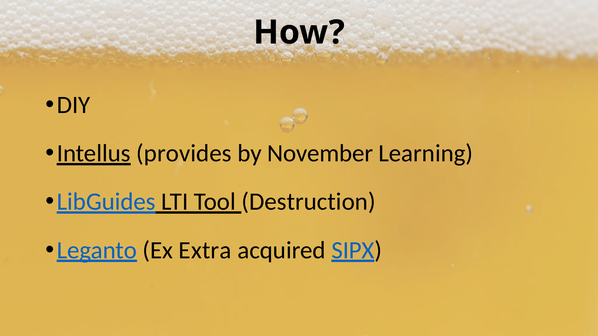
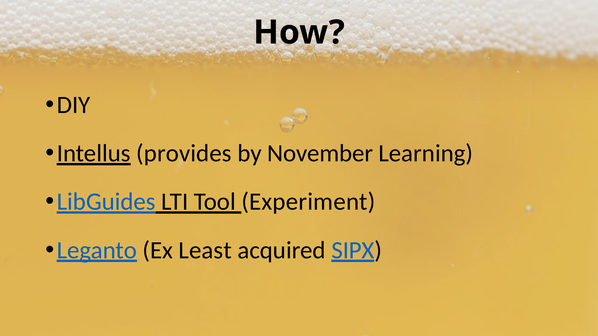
Destruction: Destruction -> Experiment
Extra: Extra -> Least
